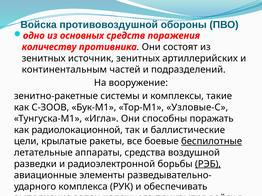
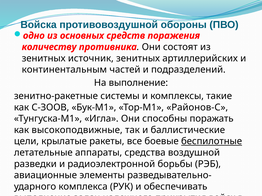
На вооружение: вооружение -> выполнение
Узловые-С: Узловые-С -> Районов-С
радиолокационной: радиолокационной -> высокоподвижные
РЭБ underline: present -> none
